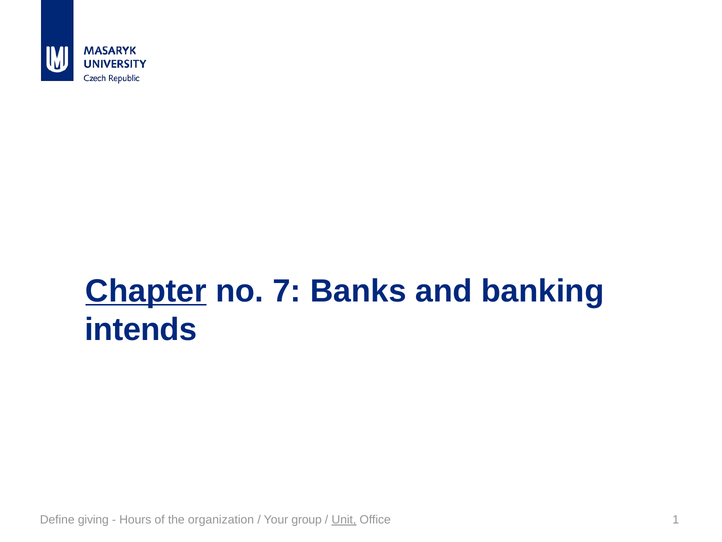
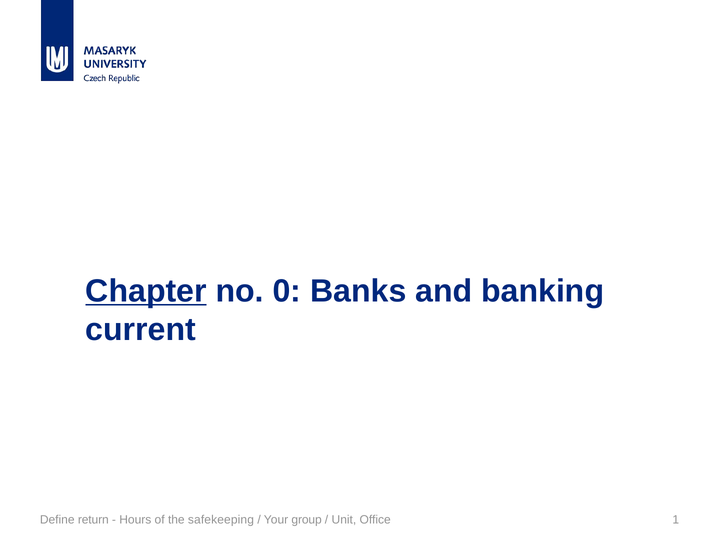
7: 7 -> 0
intends: intends -> current
giving: giving -> return
organization: organization -> safekeeping
Unit underline: present -> none
